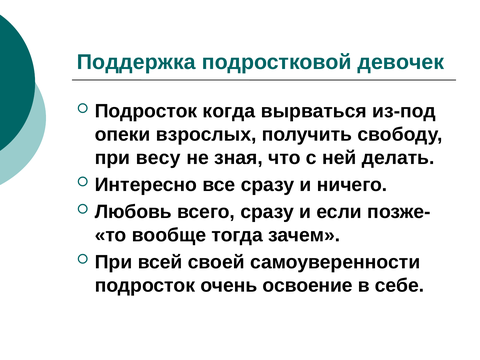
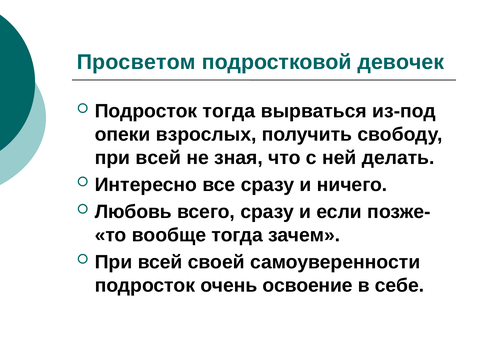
Поддержка: Поддержка -> Просветом
Подросток когда: когда -> тогда
весу at (158, 158): весу -> всей
